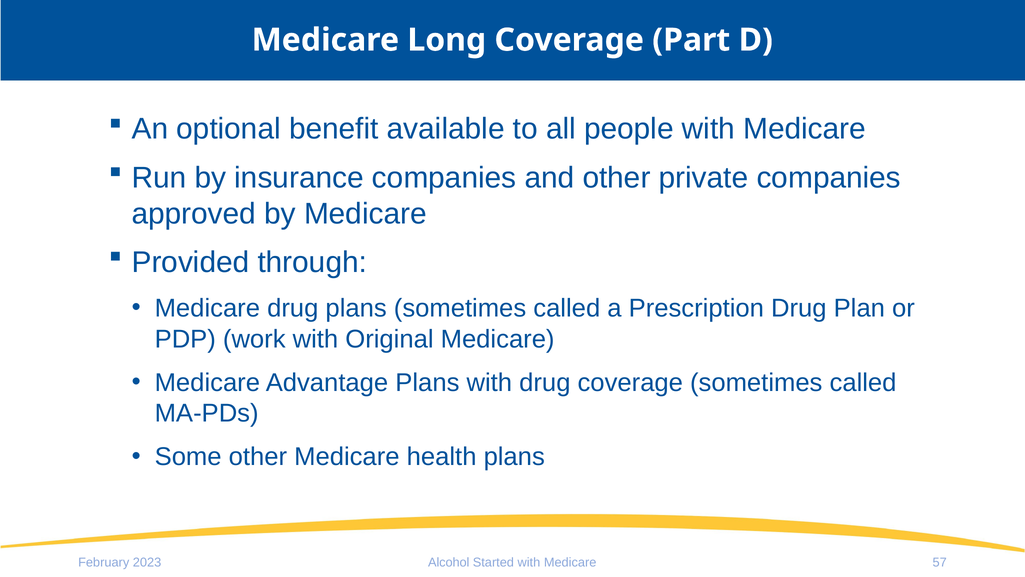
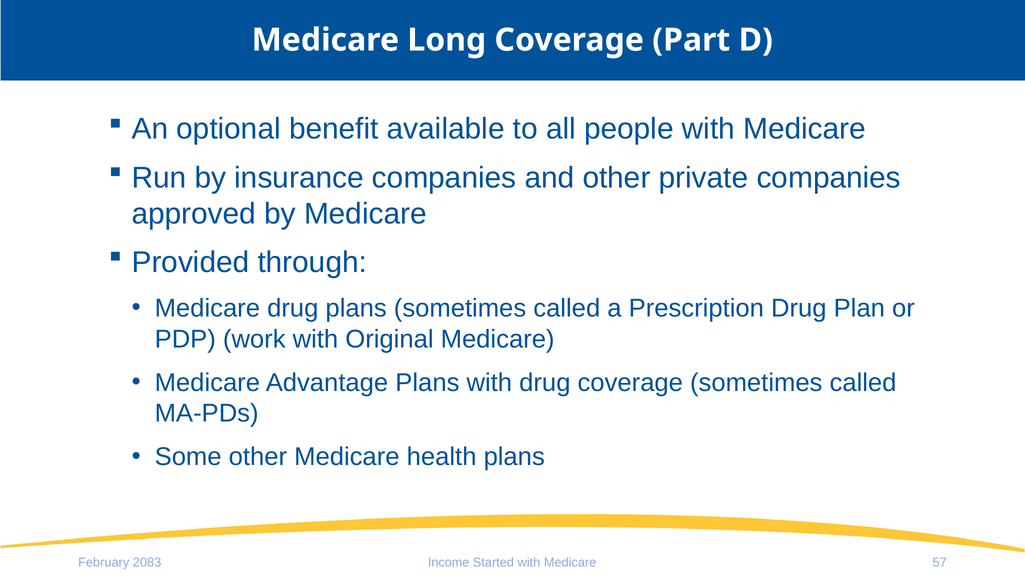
2023: 2023 -> 2083
Alcohol: Alcohol -> Income
